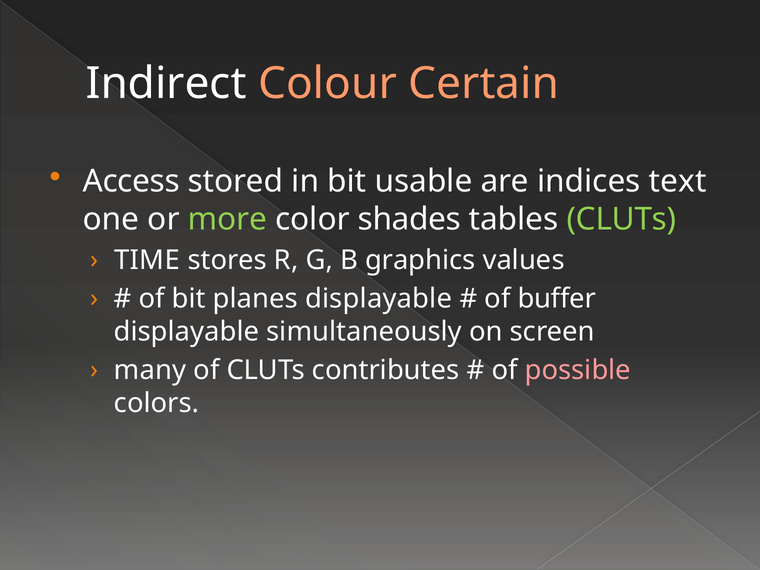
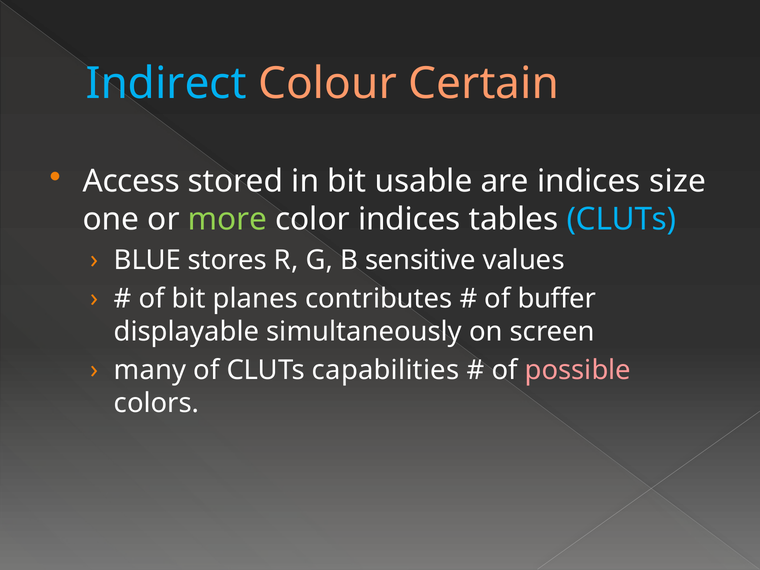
Indirect colour: white -> light blue
text: text -> size
color shades: shades -> indices
CLUTs at (621, 219) colour: light green -> light blue
TIME: TIME -> BLUE
graphics: graphics -> sensitive
planes displayable: displayable -> contributes
contributes: contributes -> capabilities
